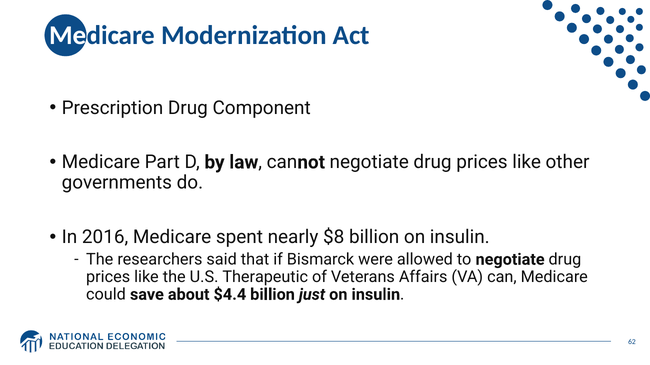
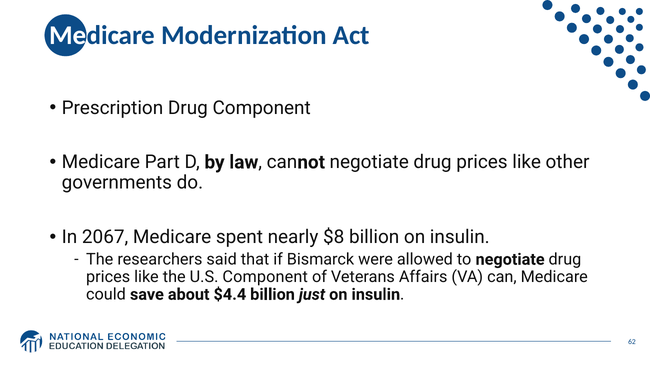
2016: 2016 -> 2067
U.S Therapeutic: Therapeutic -> Component
